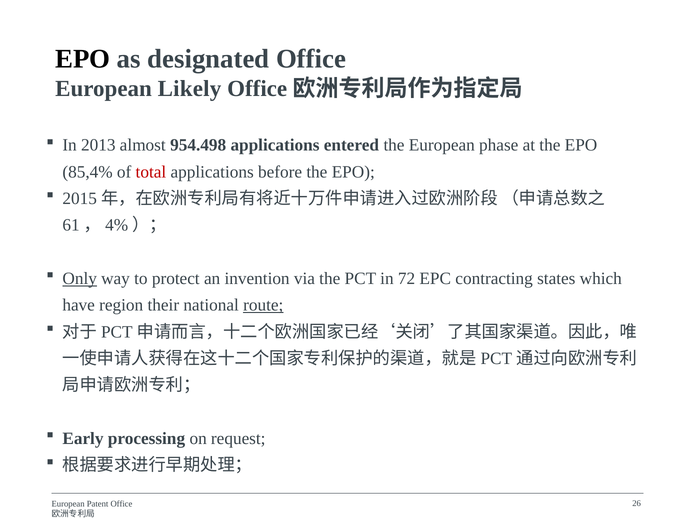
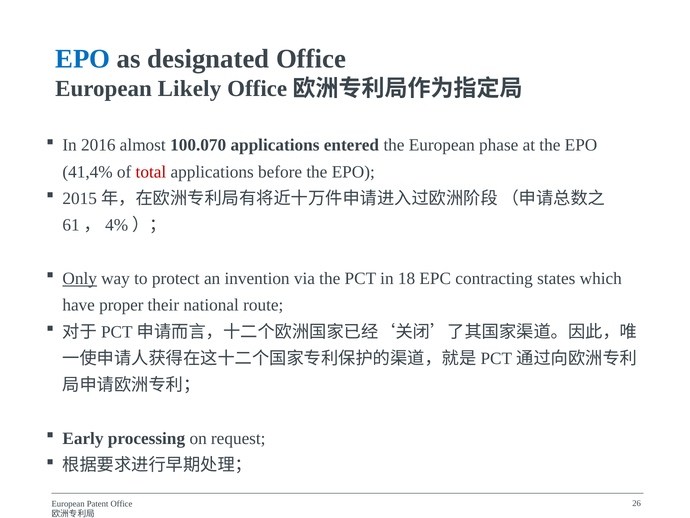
EPO at (83, 59) colour: black -> blue
2013: 2013 -> 2016
954.498: 954.498 -> 100.070
85,4%: 85,4% -> 41,4%
72: 72 -> 18
region: region -> proper
route underline: present -> none
